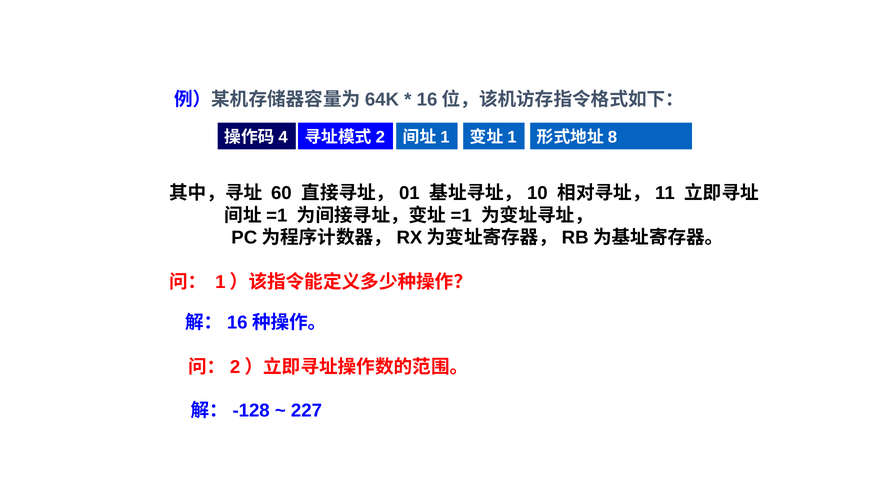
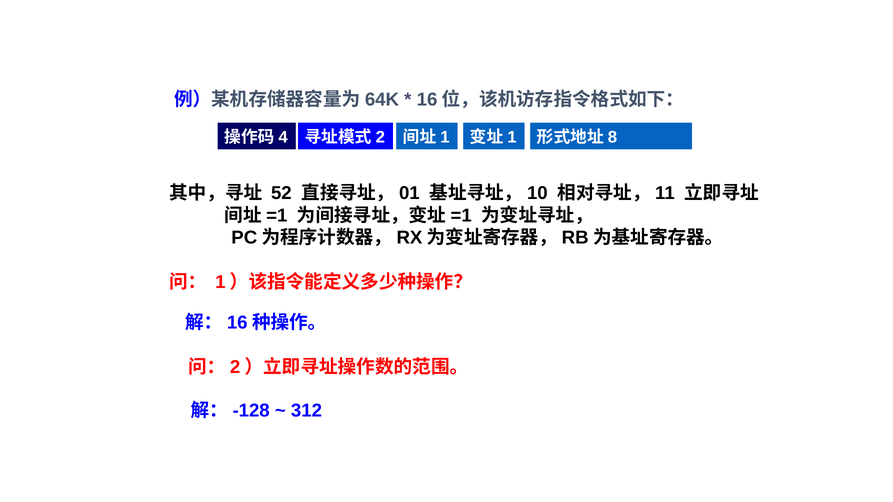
60: 60 -> 52
227: 227 -> 312
